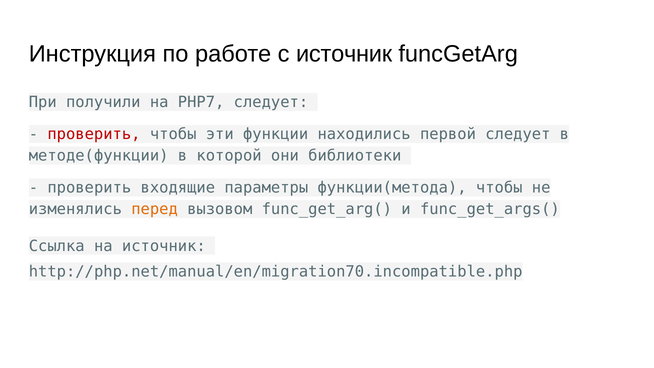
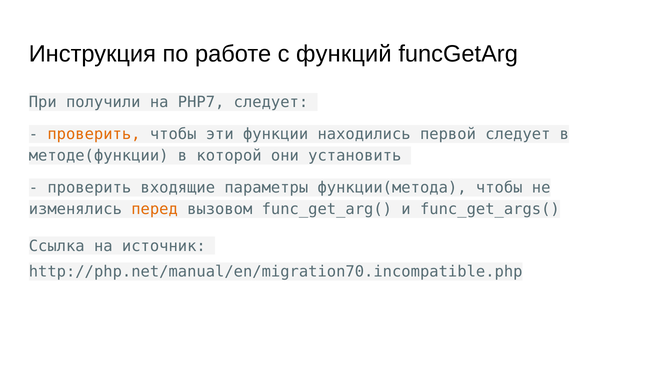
с источник: источник -> функций
проверить at (94, 134) colour: red -> orange
библиотеки: библиотеки -> установить
